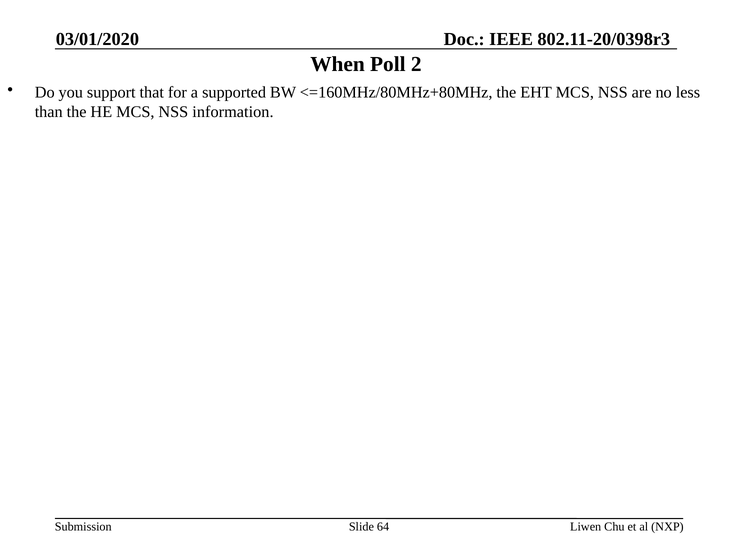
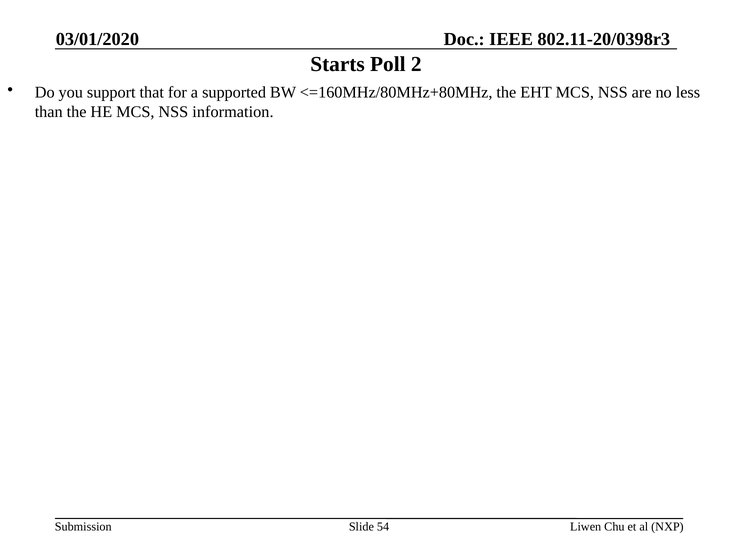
When: When -> Starts
64: 64 -> 54
